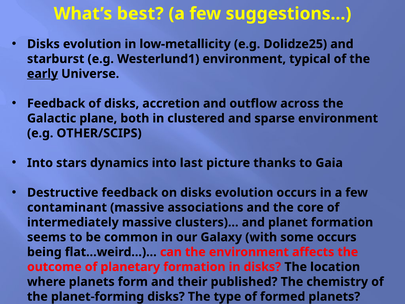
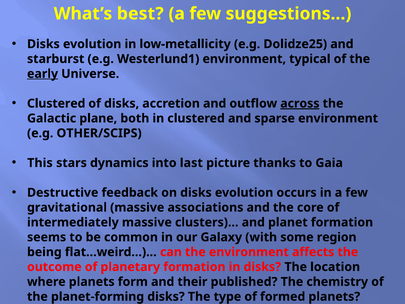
Feedback at (56, 103): Feedback -> Clustered
across underline: none -> present
Into at (40, 163): Into -> This
contaminant: contaminant -> gravitational
some occurs: occurs -> region
